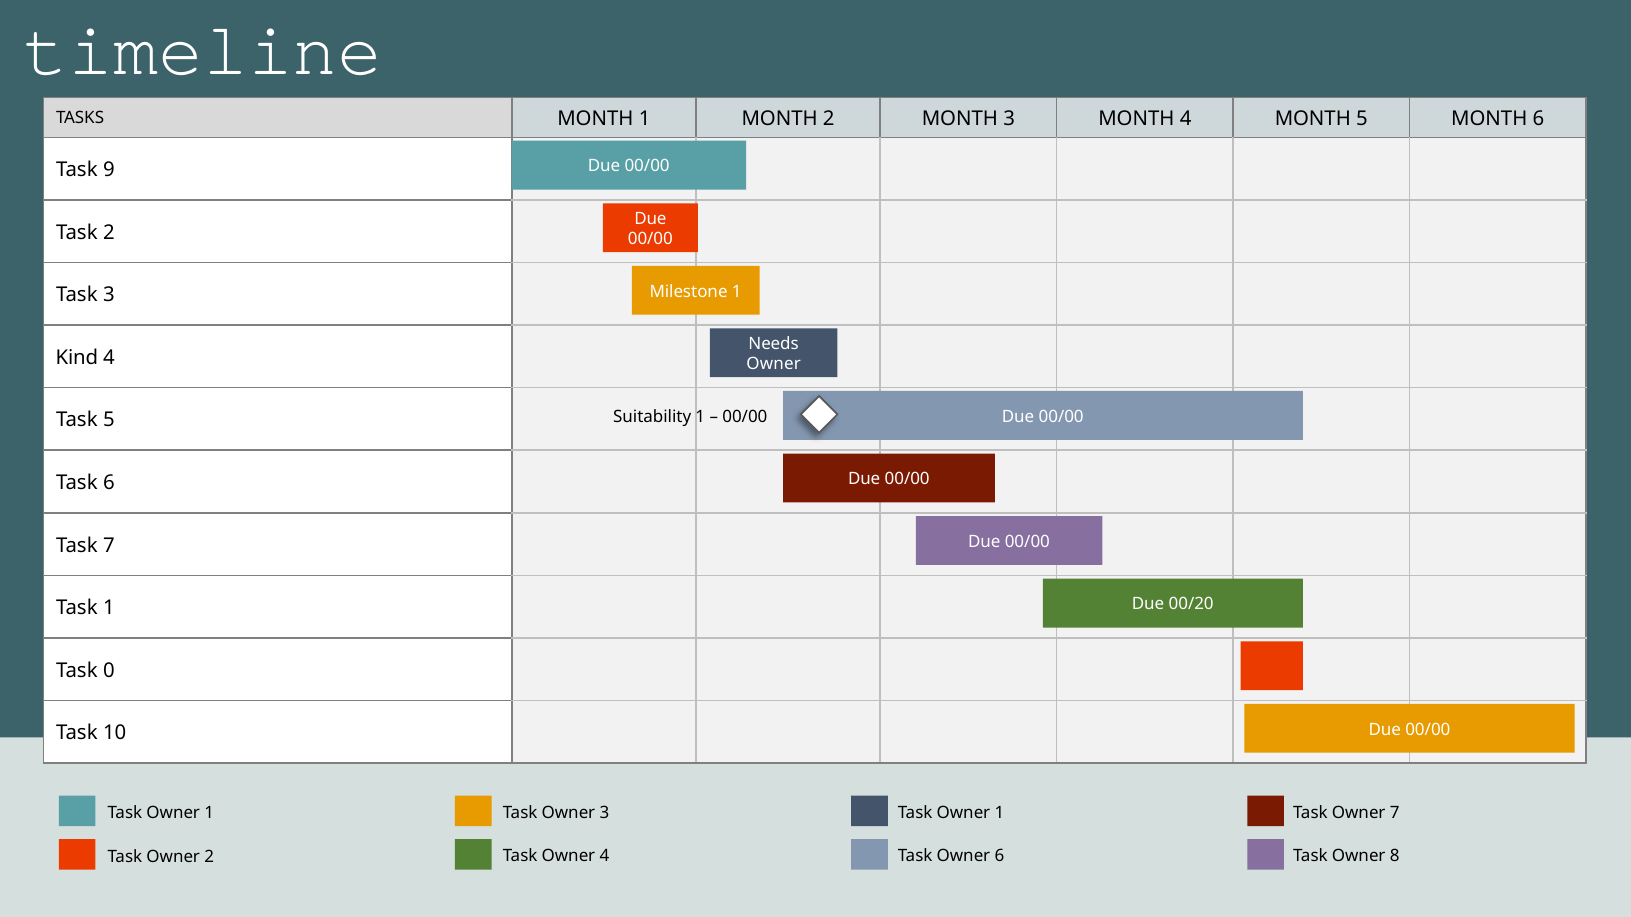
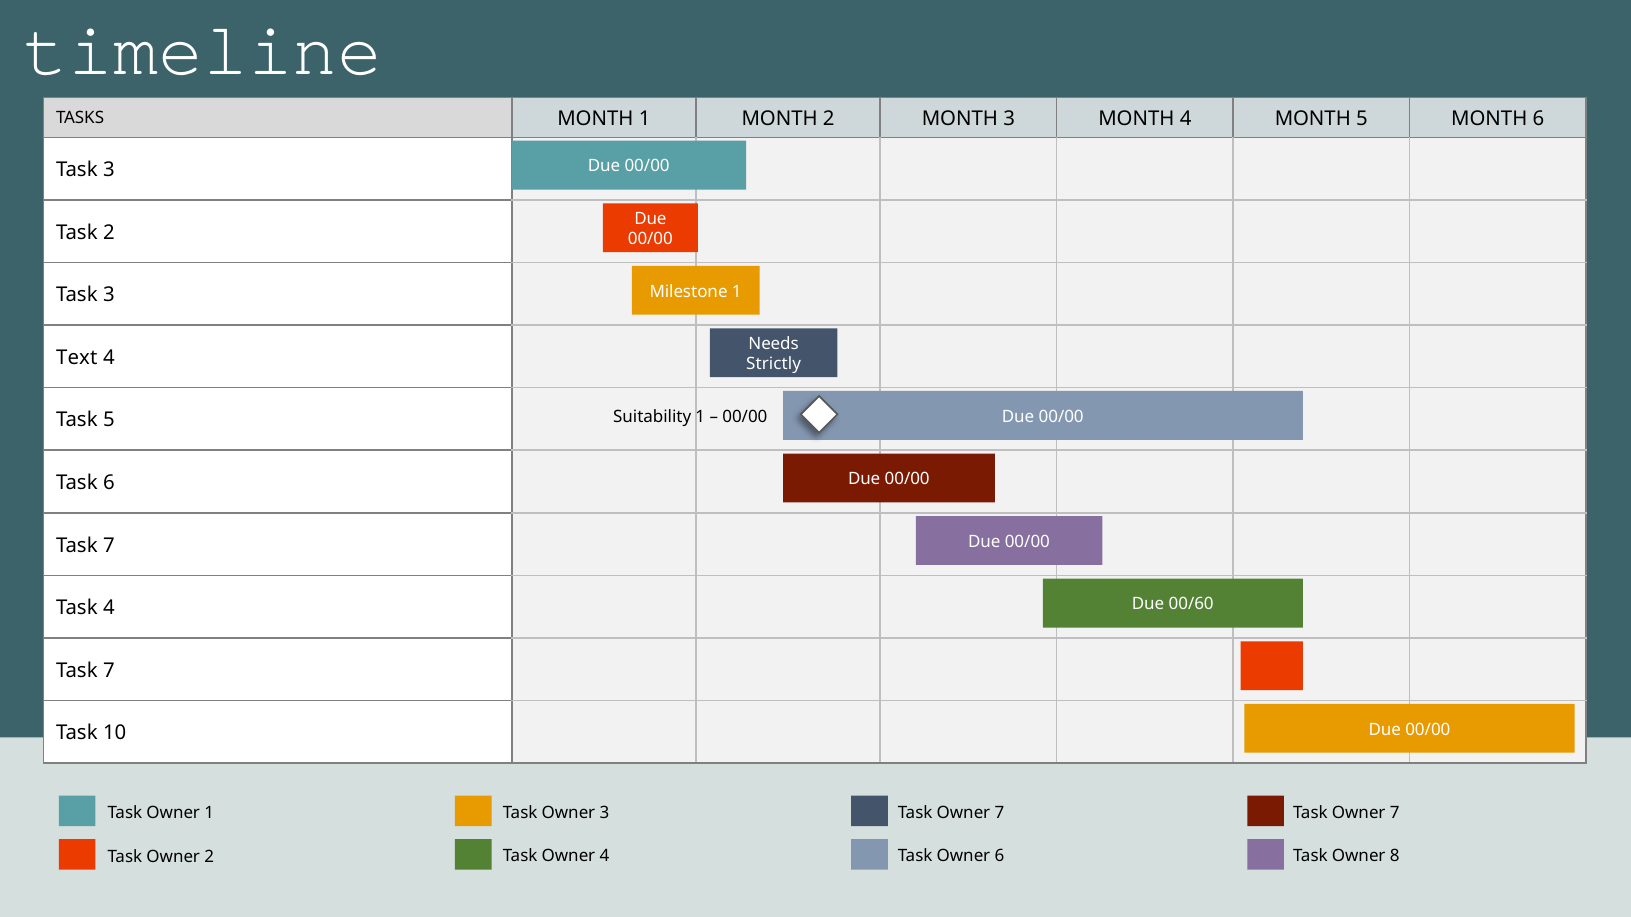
9 at (109, 170): 9 -> 3
Kind: Kind -> Text
Owner at (774, 364): Owner -> Strictly
00/20: 00/20 -> 00/60
Task 1: 1 -> 4
0 at (109, 671): 0 -> 7
1 at (1000, 813): 1 -> 7
